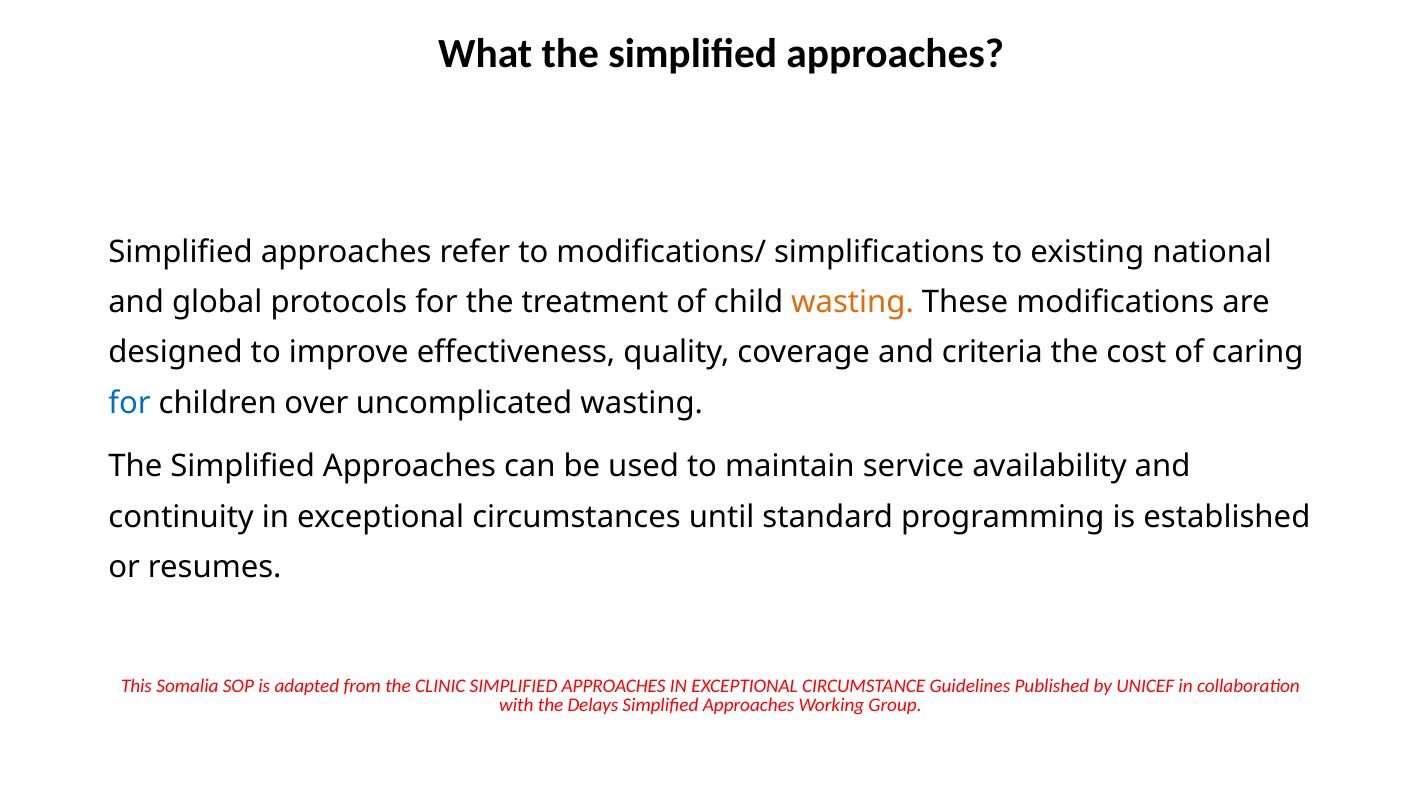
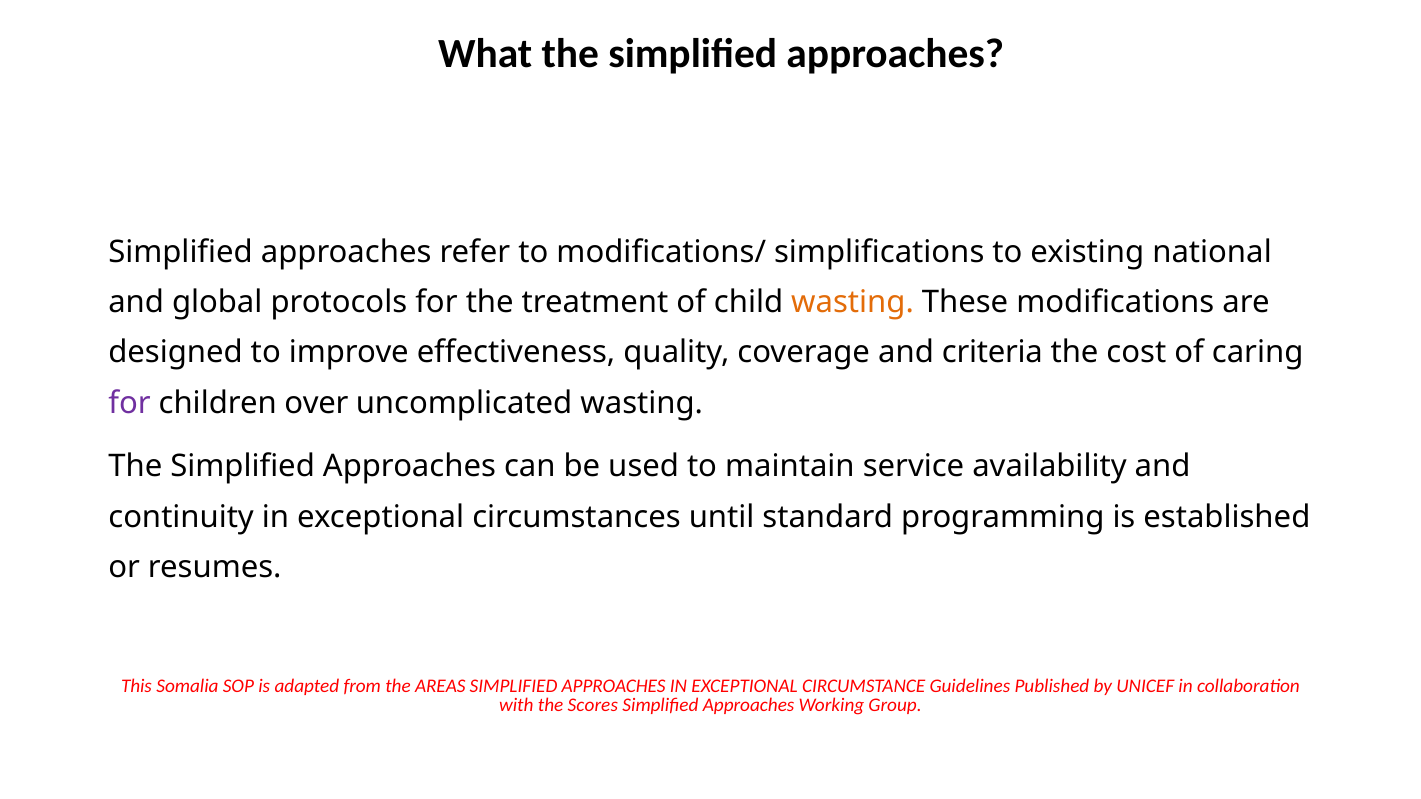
for at (129, 403) colour: blue -> purple
CLINIC: CLINIC -> AREAS
Delays: Delays -> Scores
